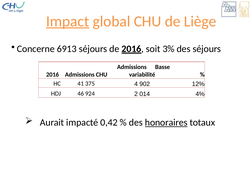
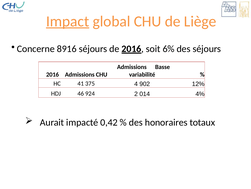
6913: 6913 -> 8916
3%: 3% -> 6%
honoraires underline: present -> none
